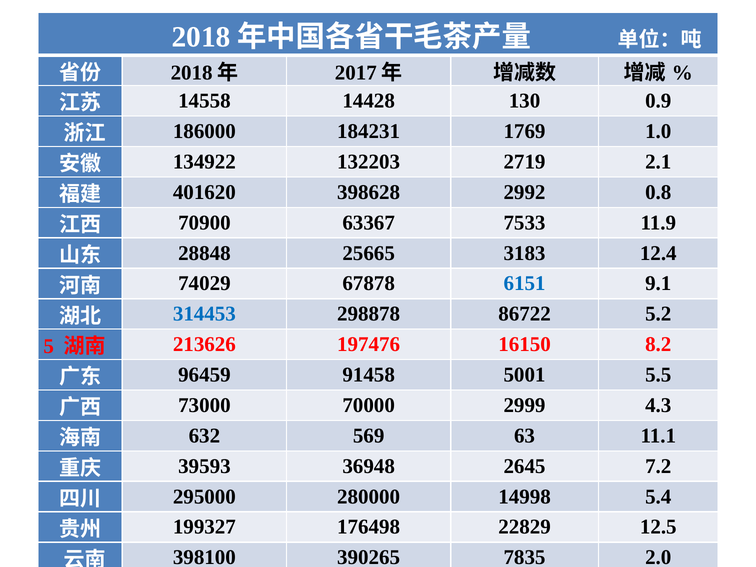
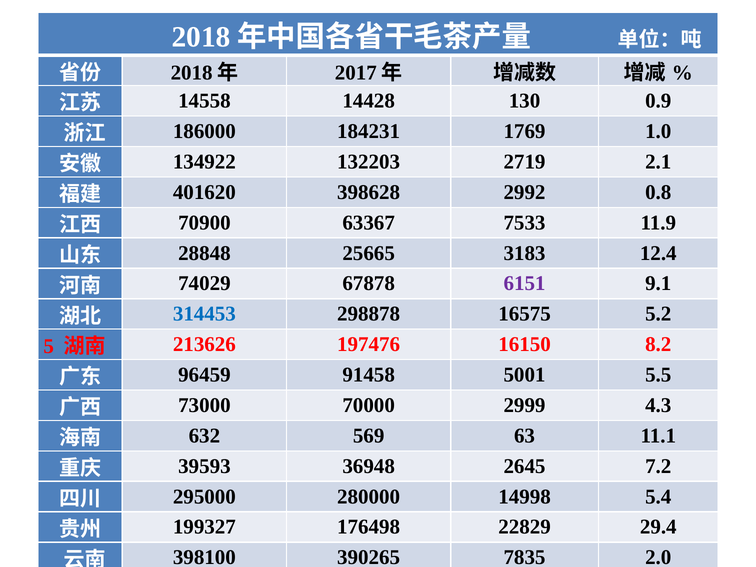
6151 colour: blue -> purple
86722: 86722 -> 16575
12.5: 12.5 -> 29.4
